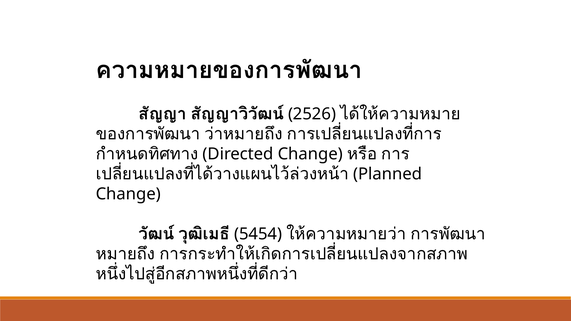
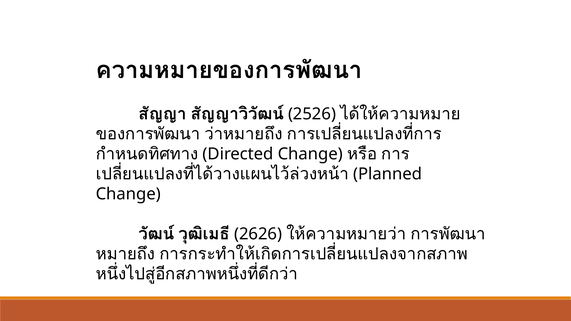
5454: 5454 -> 2626
